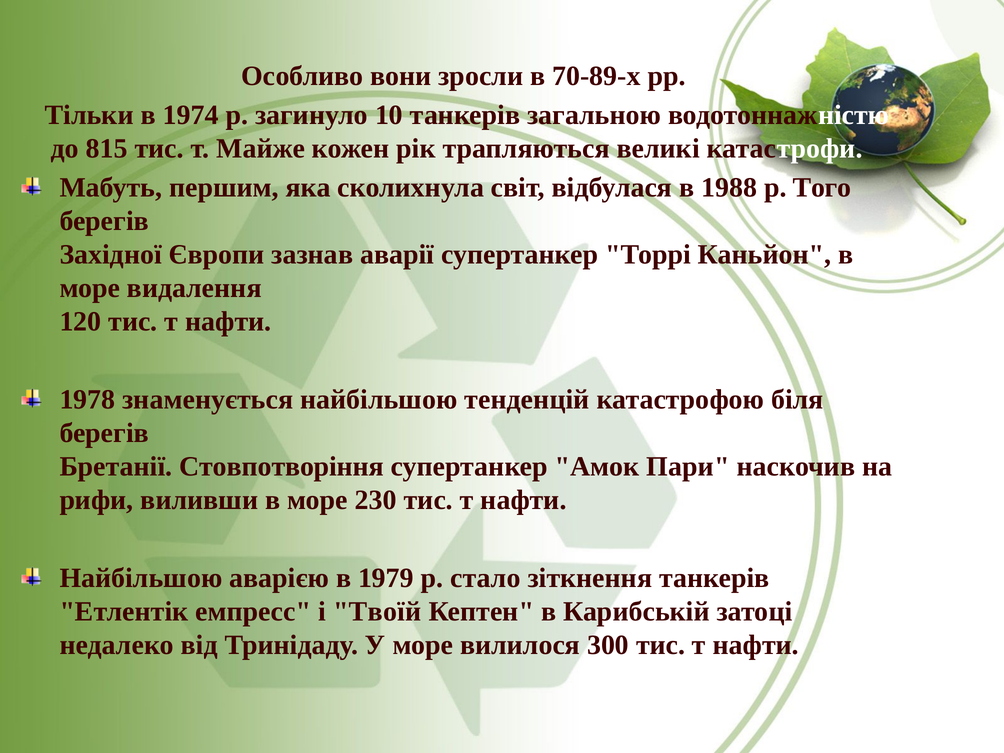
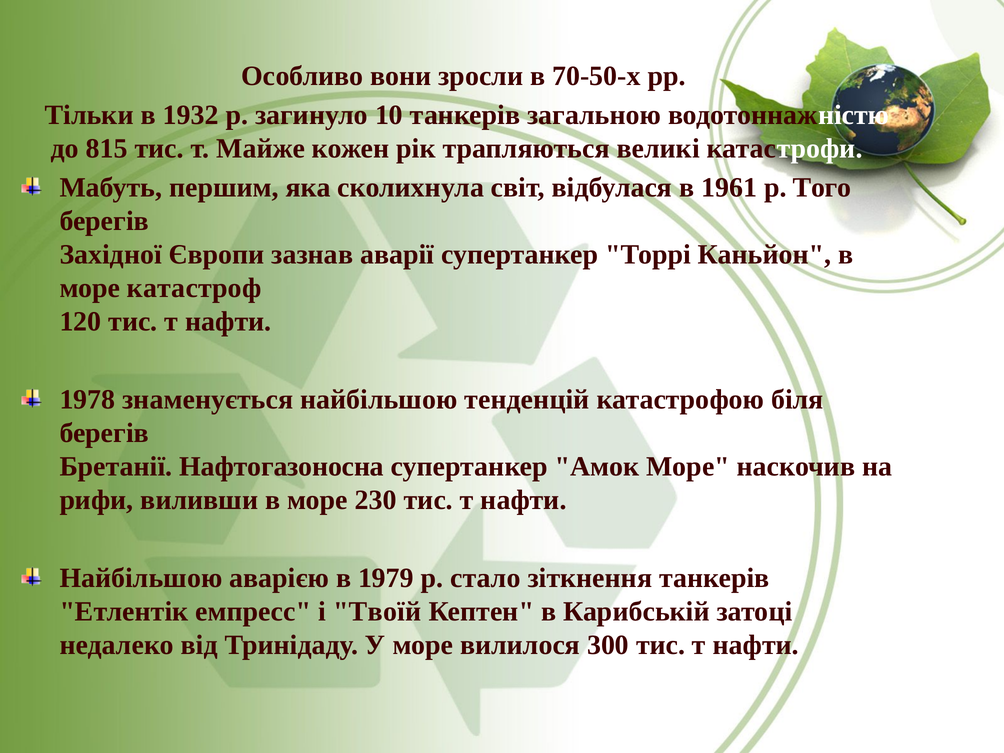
70-89-х: 70-89-х -> 70-50-х
1974: 1974 -> 1932
1988: 1988 -> 1961
видалення: видалення -> катастроф
Стовпотворіння: Стовпотворіння -> Нафтогазоносна
Амок Пари: Пари -> Море
